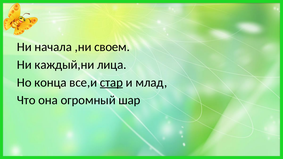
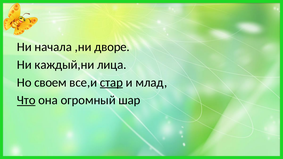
своем: своем -> дворе
конца: конца -> своем
Что underline: none -> present
